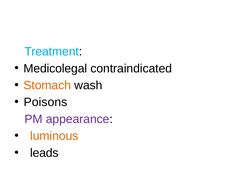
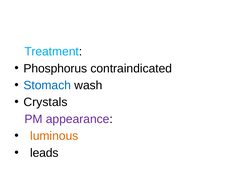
Medicolegal: Medicolegal -> Phosphorus
Stomach colour: orange -> blue
Poisons: Poisons -> Crystals
